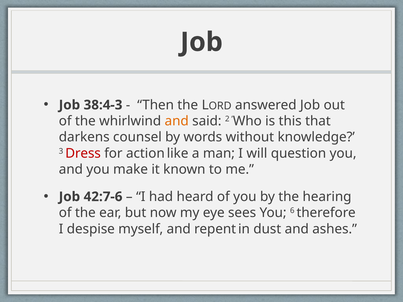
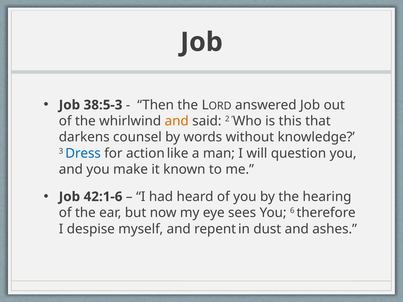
38:4-3: 38:4-3 -> 38:5-3
Dress colour: red -> blue
42:7-6: 42:7-6 -> 42:1-6
